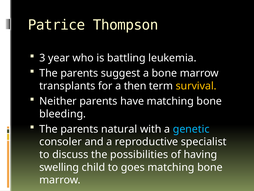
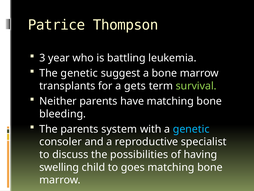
parents at (79, 73): parents -> genetic
then: then -> gets
survival colour: yellow -> light green
natural: natural -> system
